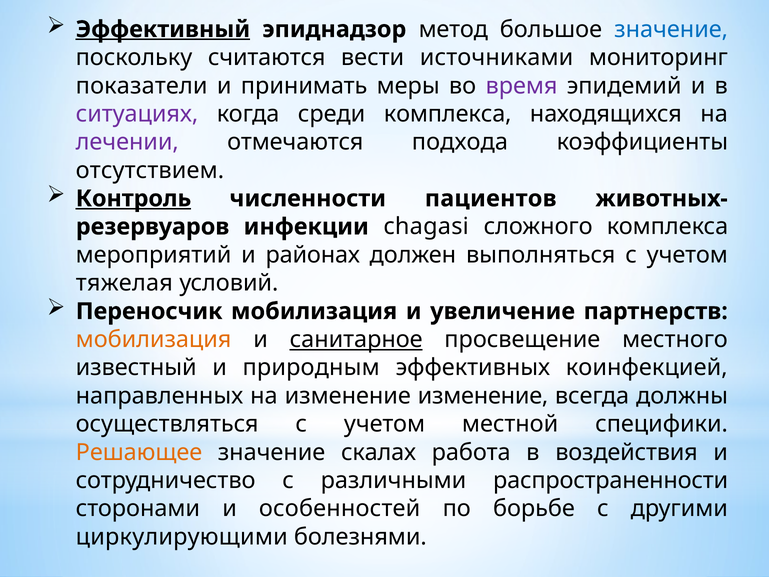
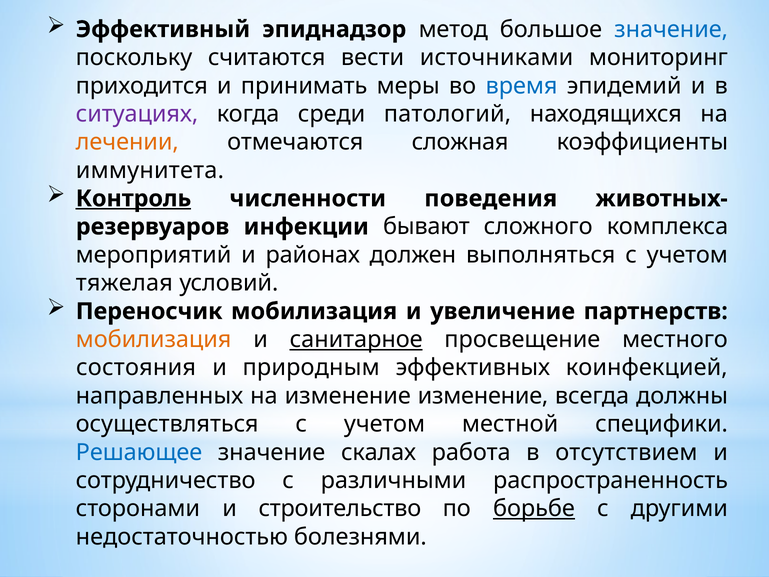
Эффективный underline: present -> none
показатели: показатели -> приходится
время colour: purple -> blue
среди комплекса: комплекса -> патологий
лечении colour: purple -> orange
подхода: подхода -> сложная
отсутствием: отсутствием -> иммунитета
пациентов: пациентов -> поведения
chagasi: chagasi -> бывают
известный: известный -> состояния
Решающее colour: orange -> blue
воздействия: воздействия -> отсутствием
распространенности: распространенности -> распространенность
особенностей: особенностей -> строительство
борьбе underline: none -> present
циркулирующими: циркулирующими -> недостаточностью
